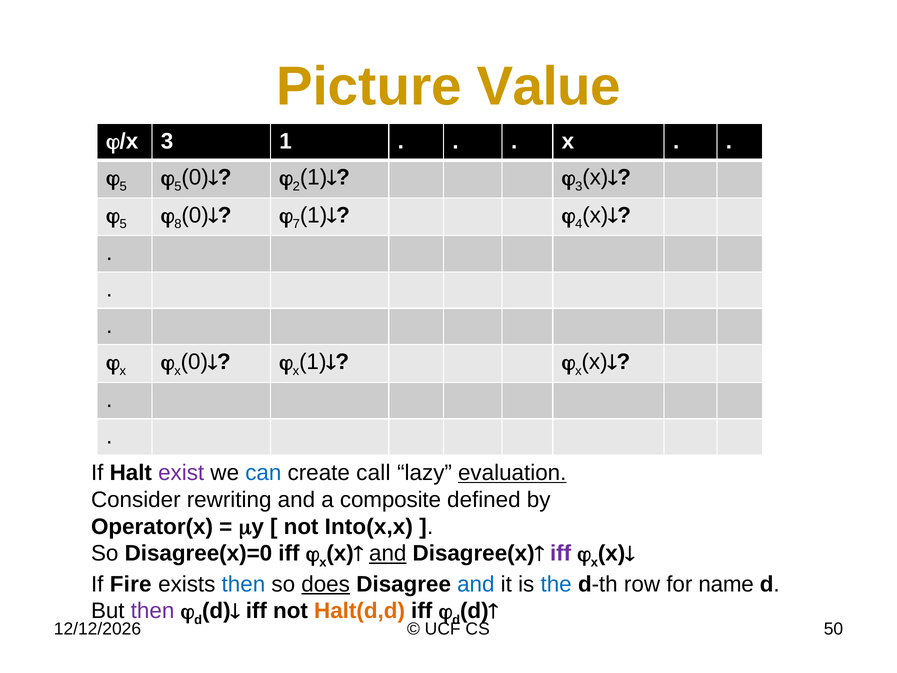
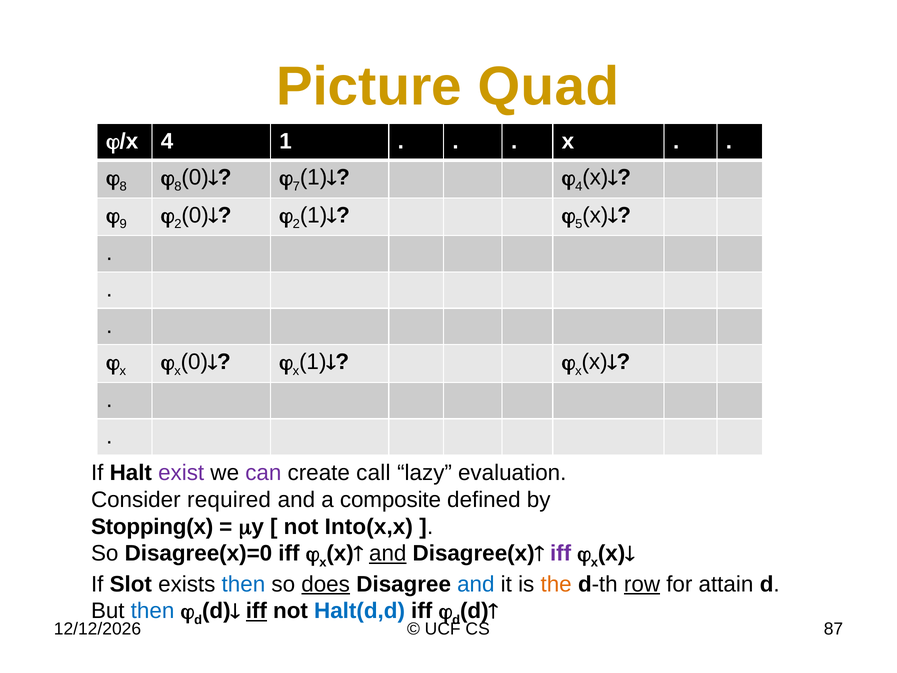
Value: Value -> Quad
/x 3: 3 -> 4
5 at (123, 186): 5 -> 8
5 at (178, 186): 5 -> 8
2: 2 -> 7
3 at (579, 186): 3 -> 4
5 at (123, 224): 5 -> 9
8 at (178, 224): 8 -> 2
7 at (296, 224): 7 -> 2
4: 4 -> 5
can colour: blue -> purple
evaluation underline: present -> none
rewriting: rewriting -> required
Operator(x: Operator(x -> Stopping(x
Fire: Fire -> Slot
the colour: blue -> orange
row underline: none -> present
name: name -> attain
then at (153, 611) colour: purple -> blue
iff at (256, 611) underline: none -> present
Halt(d,d colour: orange -> blue
50: 50 -> 87
